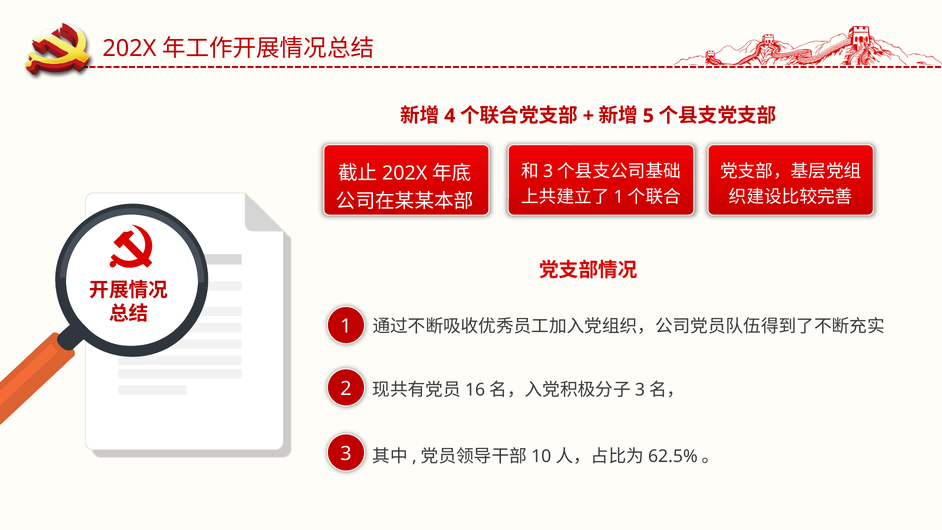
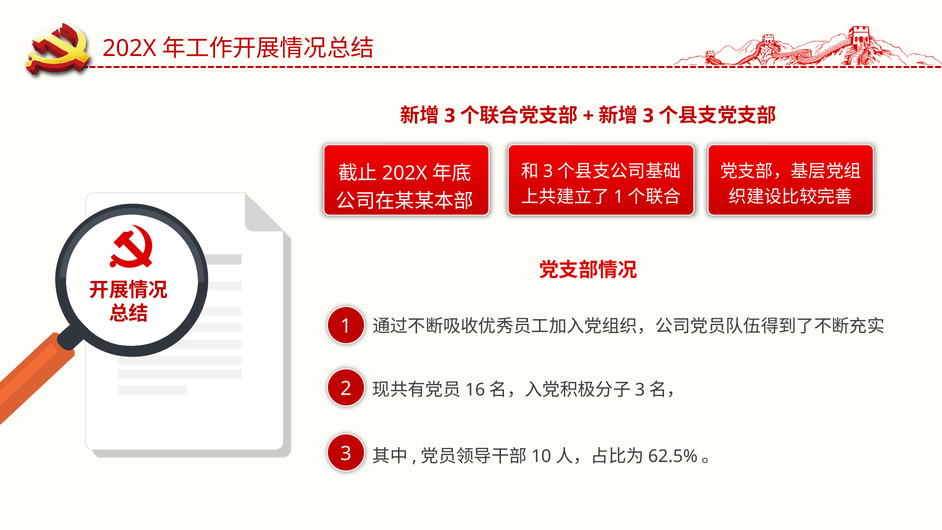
4 at (450, 116): 4 -> 3
5 at (648, 116): 5 -> 3
